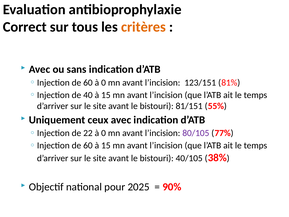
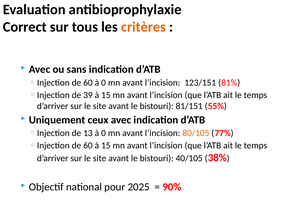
40: 40 -> 39
22: 22 -> 13
80/105 colour: purple -> orange
